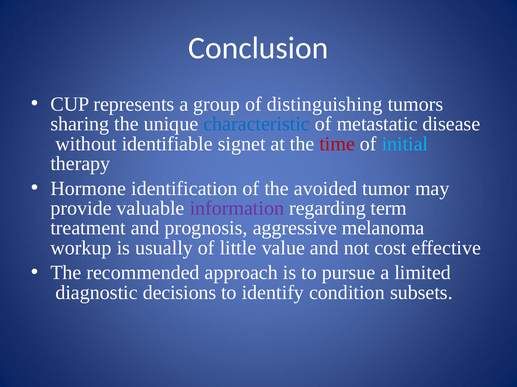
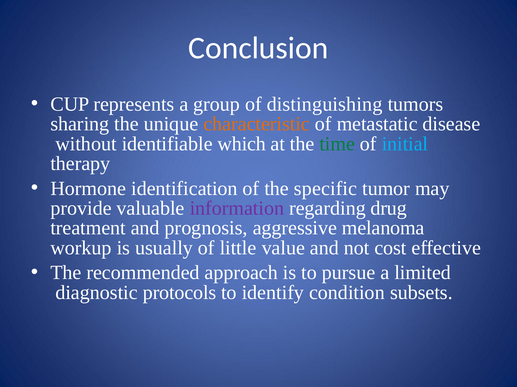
characteristic colour: blue -> orange
signet: signet -> which
time colour: red -> green
avoided: avoided -> specific
term: term -> drug
decisions: decisions -> protocols
